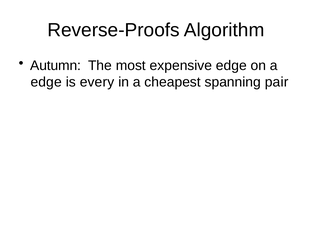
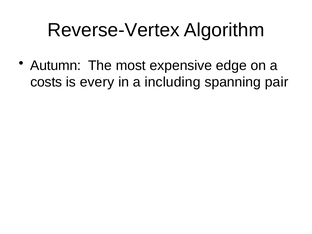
Reverse-Proofs: Reverse-Proofs -> Reverse-Vertex
edge at (46, 82): edge -> costs
cheapest: cheapest -> including
